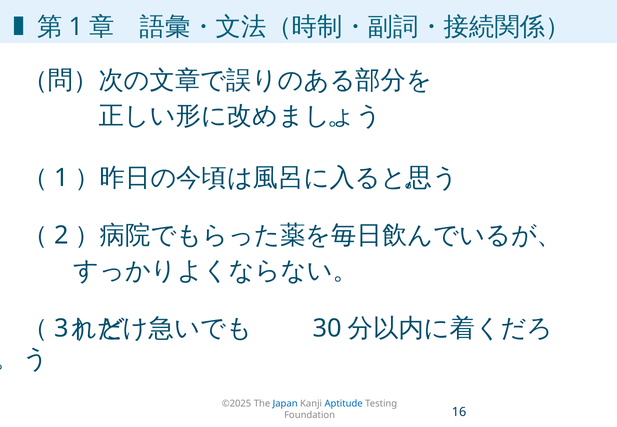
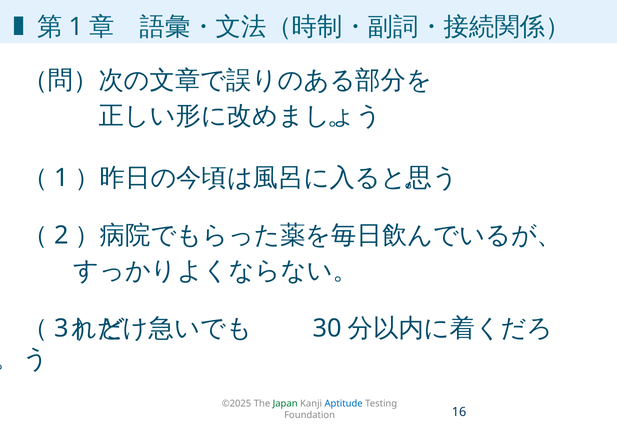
Japan colour: blue -> green
